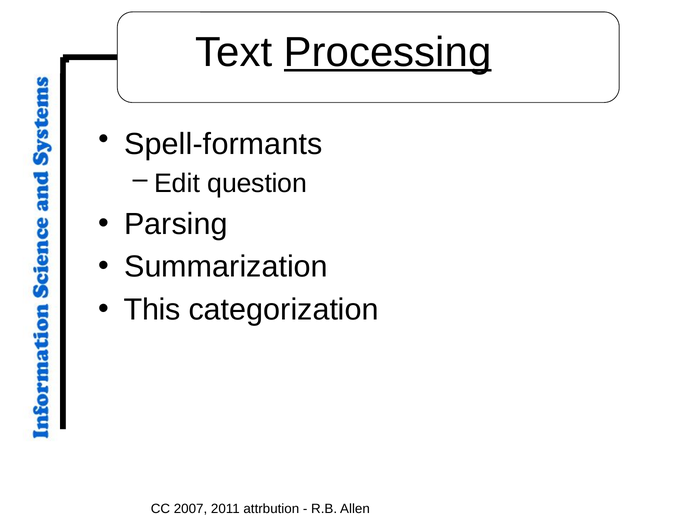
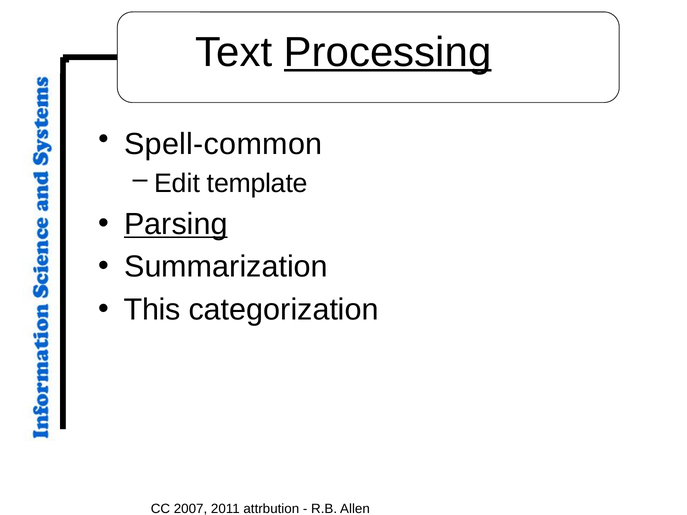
Spell-formants: Spell-formants -> Spell-common
question: question -> template
Parsing underline: none -> present
